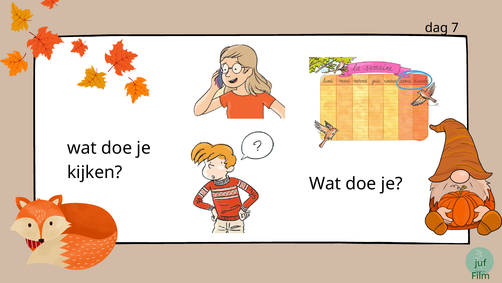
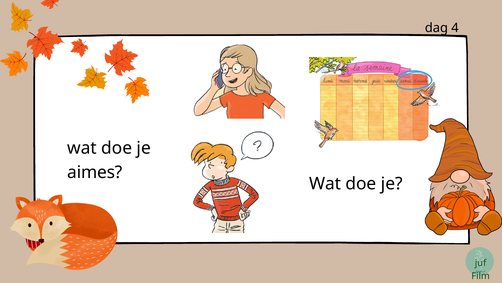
7: 7 -> 4
kijken: kijken -> aimes
